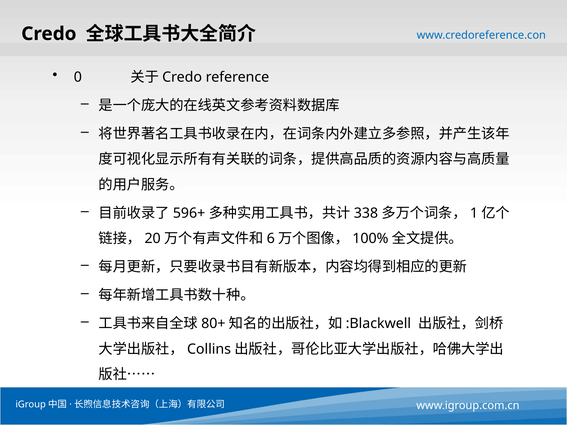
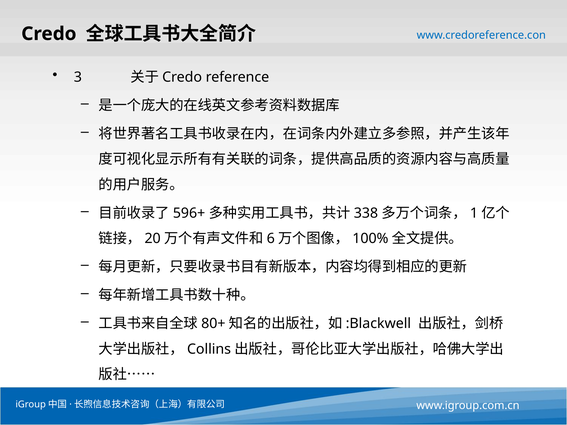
0: 0 -> 3
